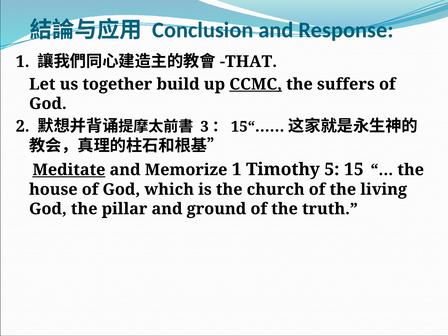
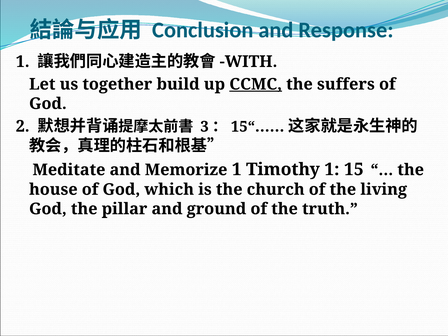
THAT: THAT -> WITH
Meditate underline: present -> none
Timothy 5: 5 -> 1
